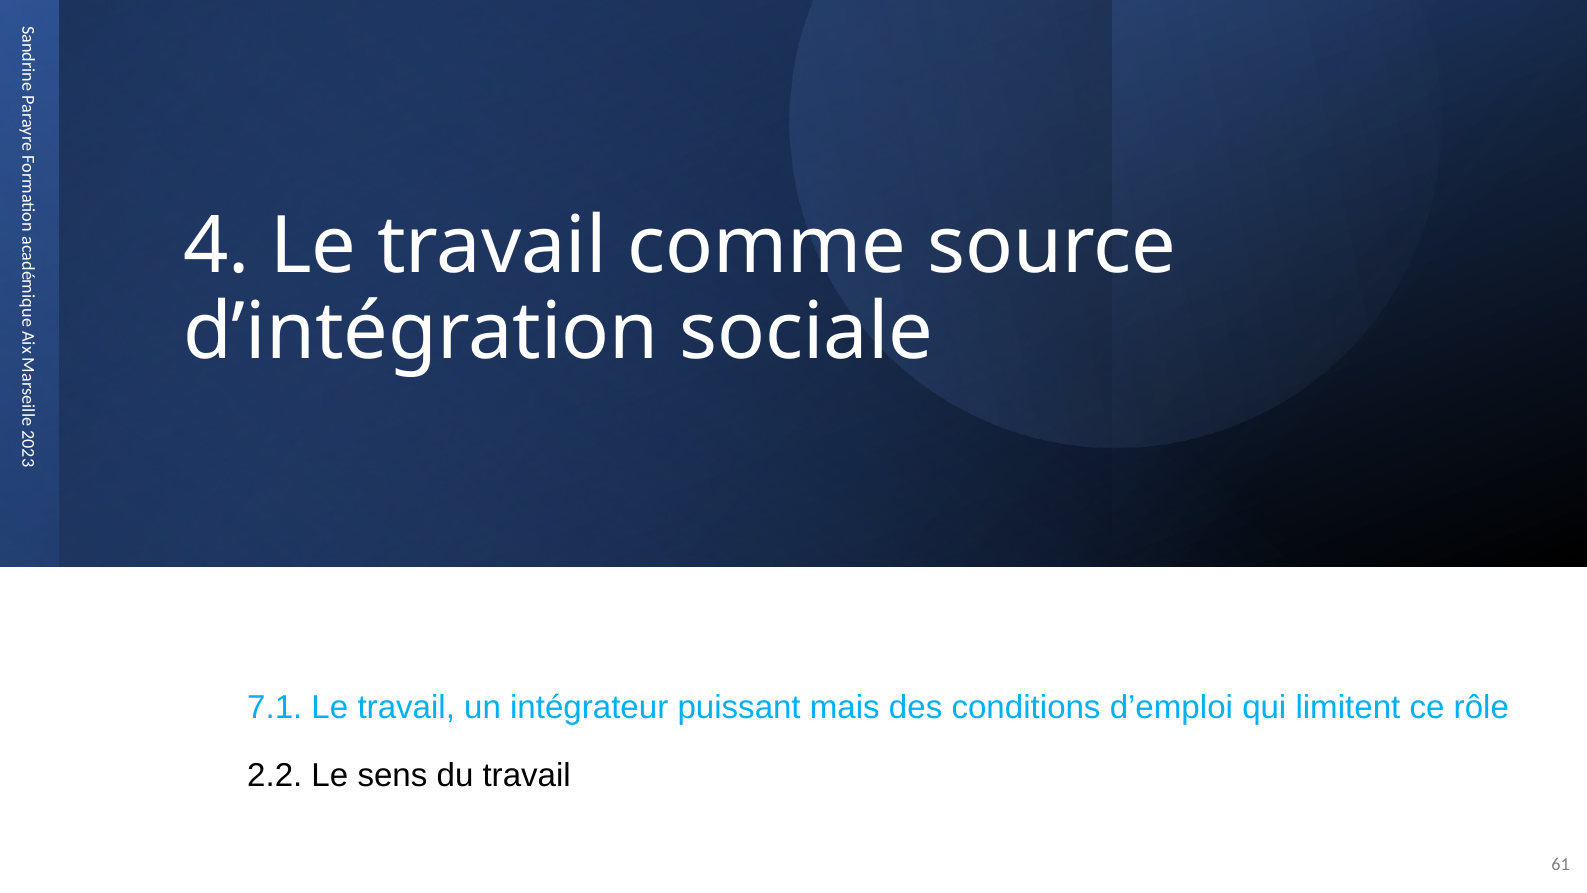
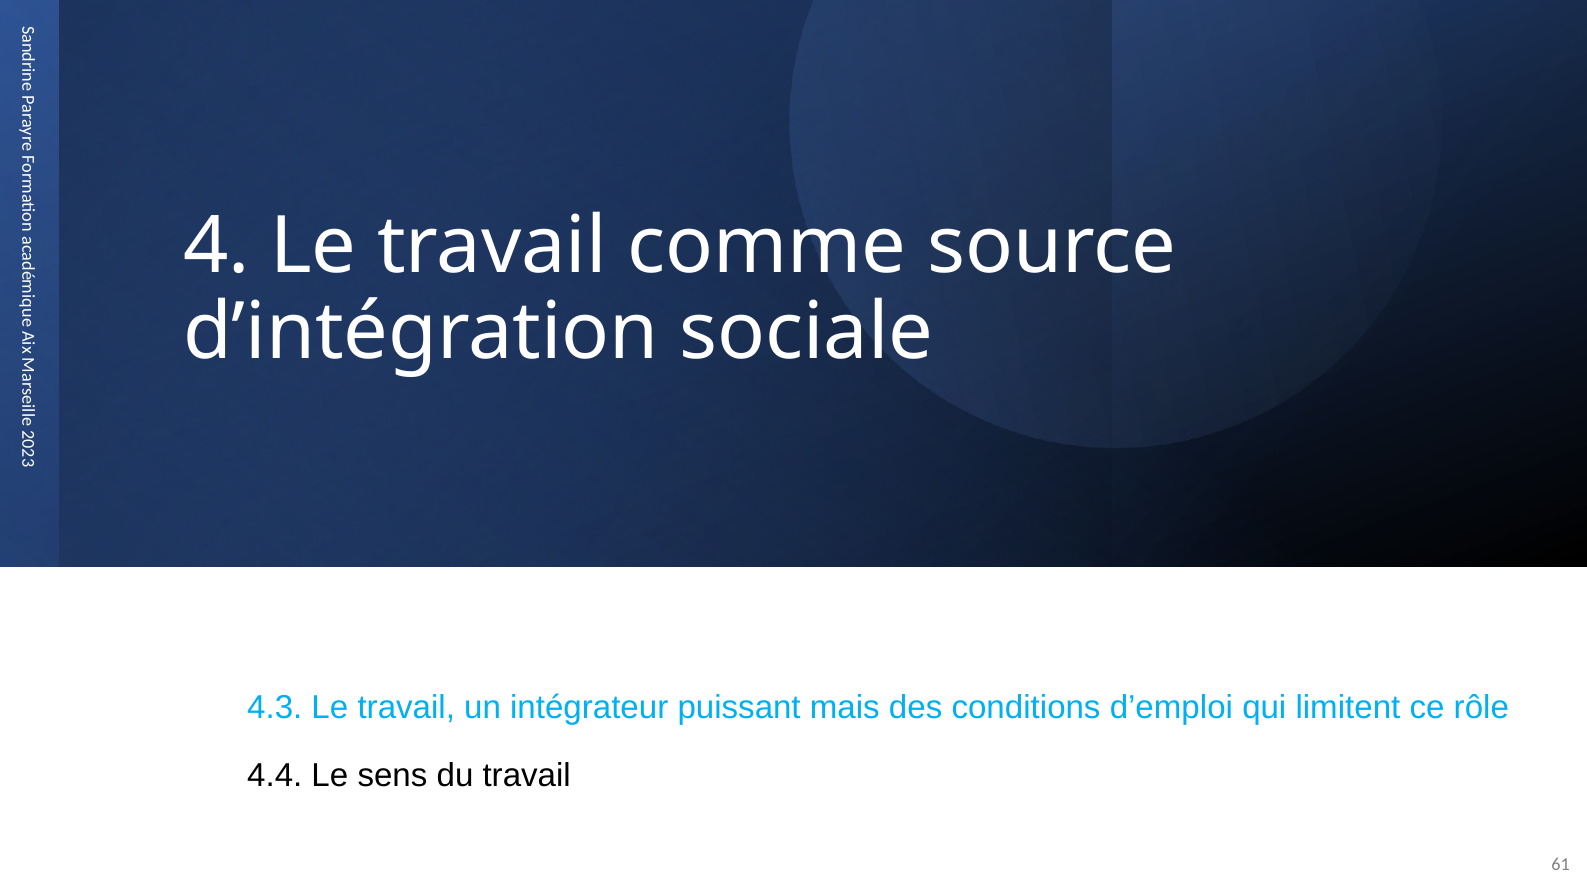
7.1: 7.1 -> 4.3
2.2: 2.2 -> 4.4
